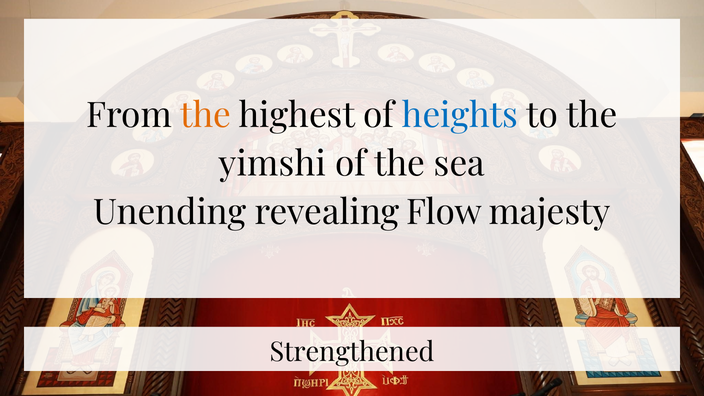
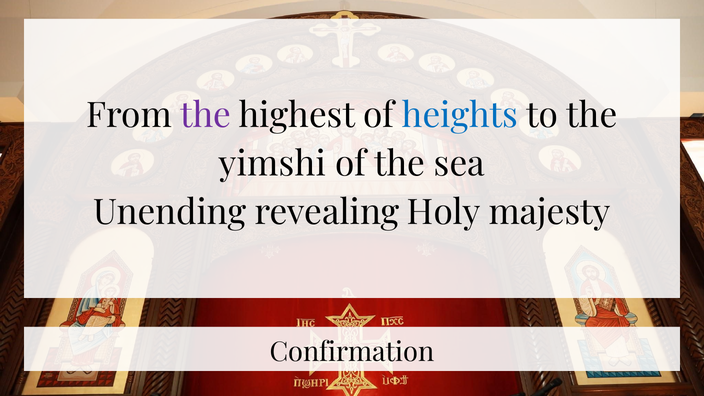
the at (206, 115) colour: orange -> purple
Flow: Flow -> Holy
Strengthened: Strengthened -> Confirmation
